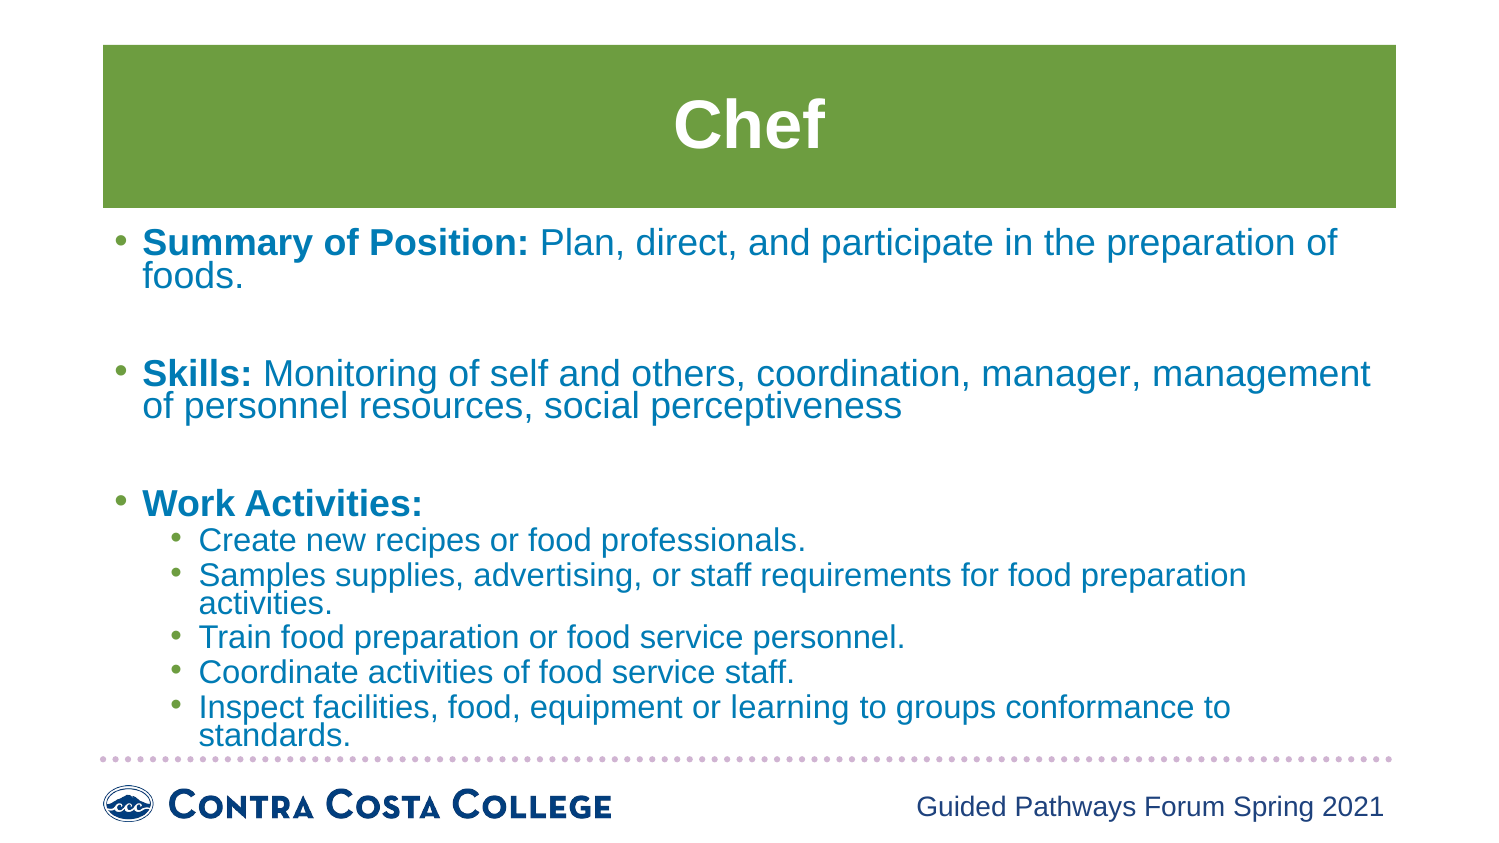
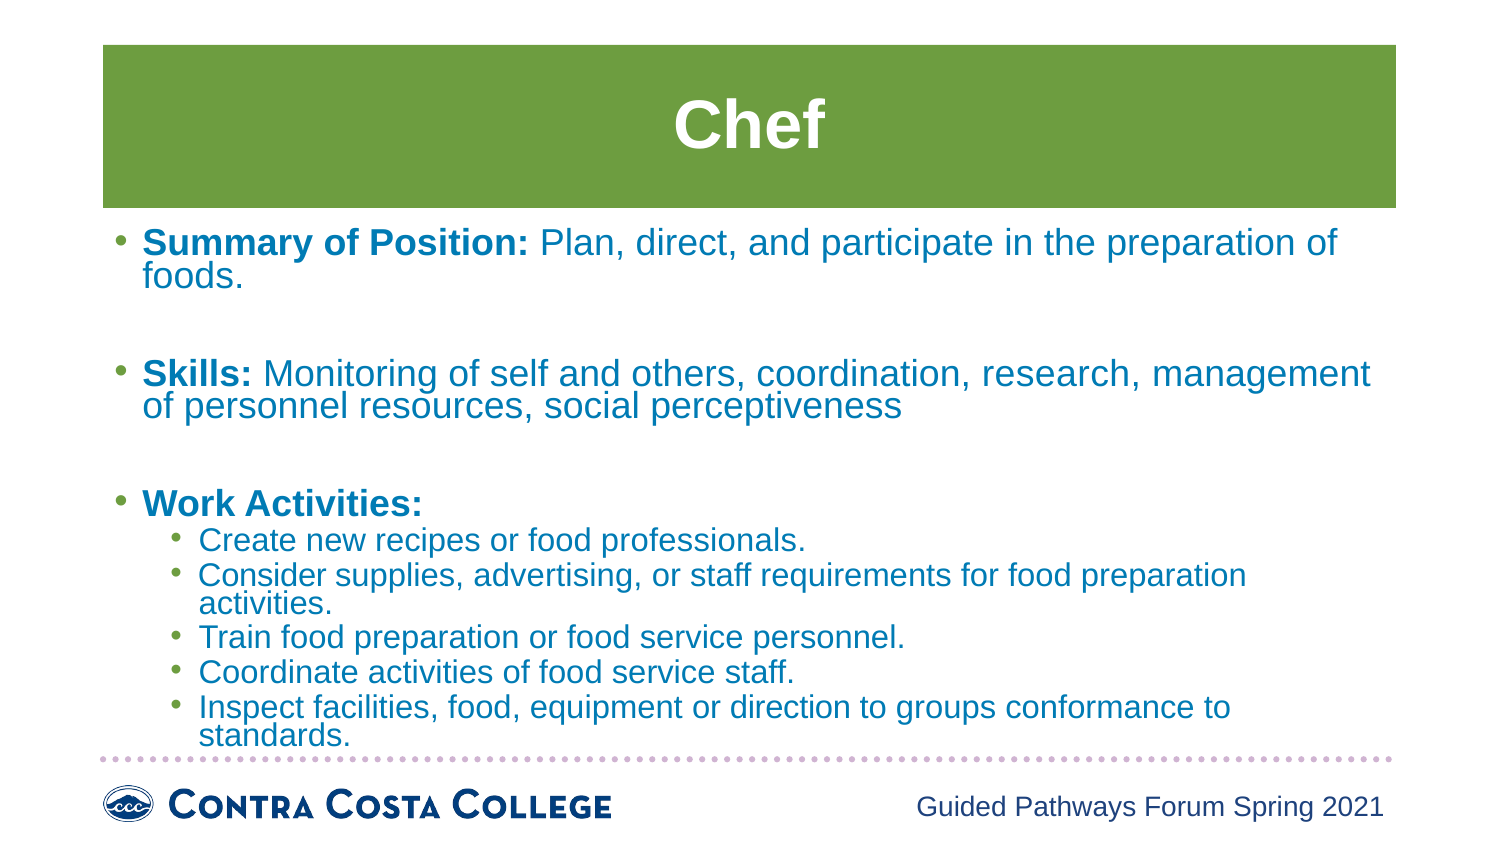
manager: manager -> research
Samples: Samples -> Consider
learning: learning -> direction
